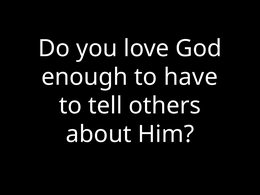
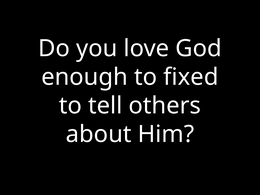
have: have -> fixed
